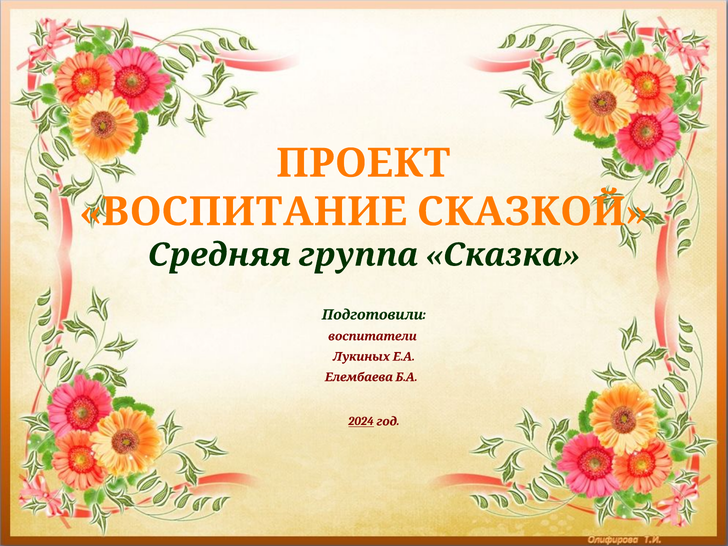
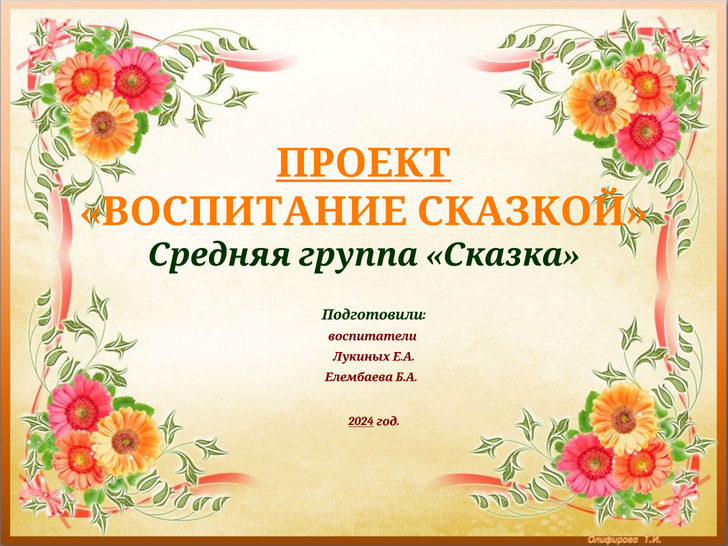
ПРОЕКТ underline: none -> present
